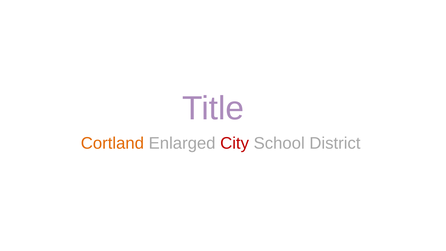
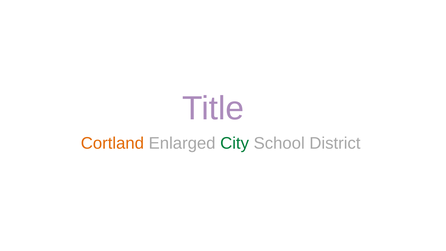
City colour: red -> green
